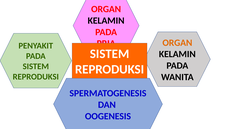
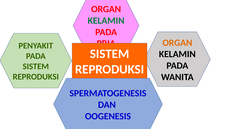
KELAMIN at (106, 21) colour: black -> green
